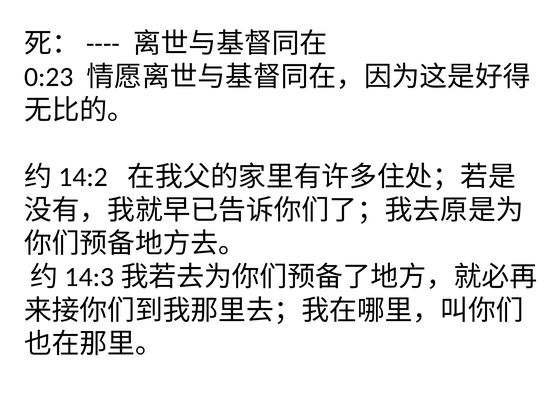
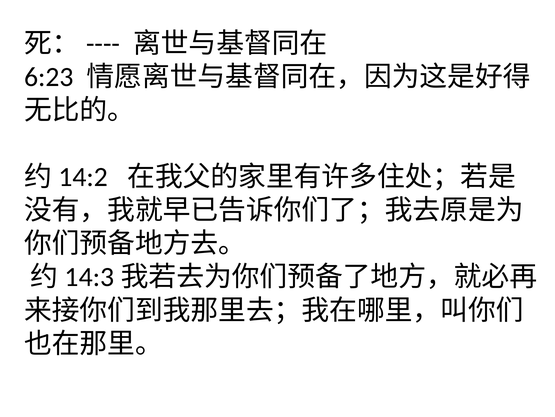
0:23: 0:23 -> 6:23
